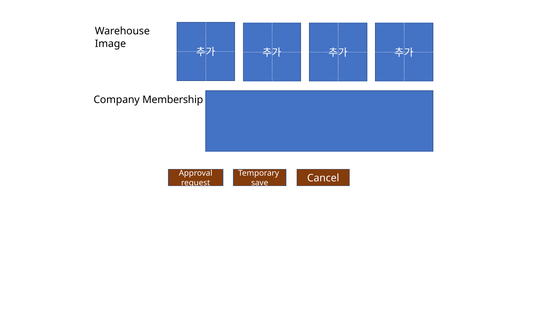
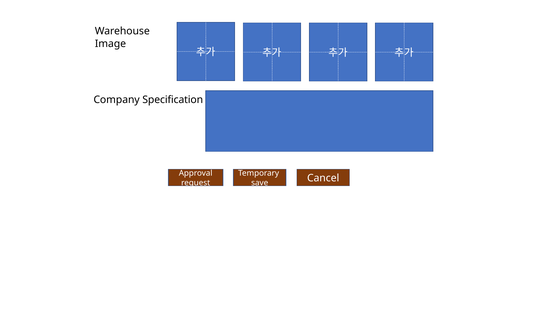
Membership: Membership -> Specification
